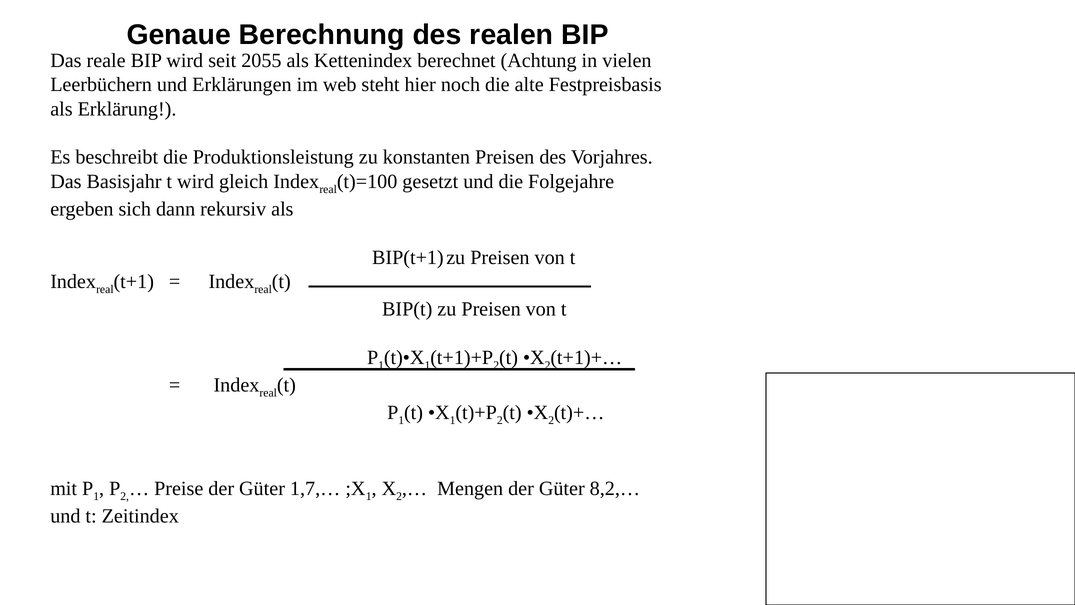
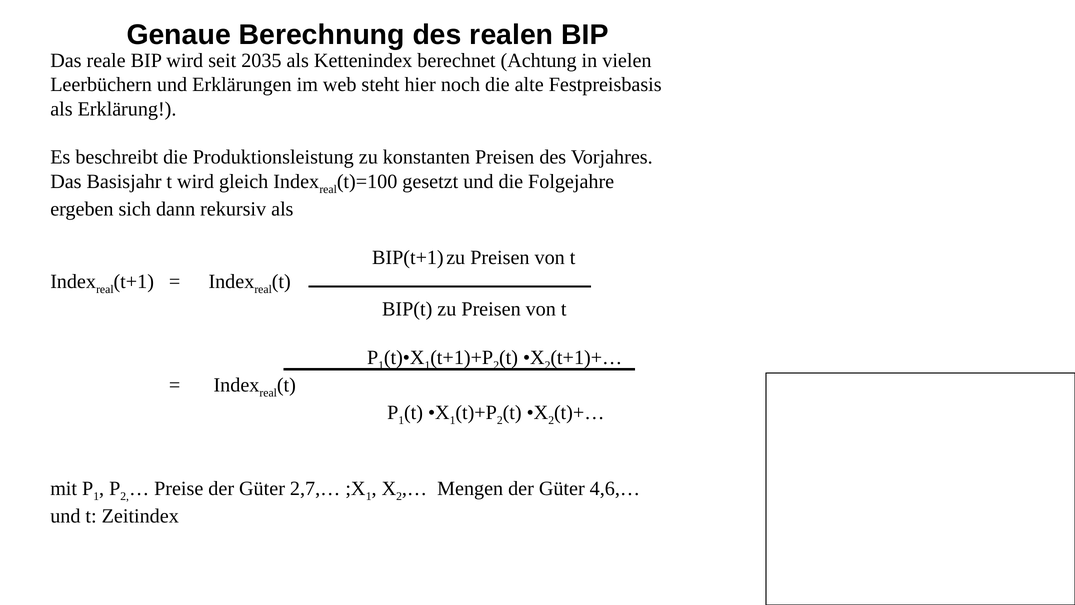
2055: 2055 -> 2035
1,7,…: 1,7,… -> 2,7,…
8,2,…: 8,2,… -> 4,6,…
